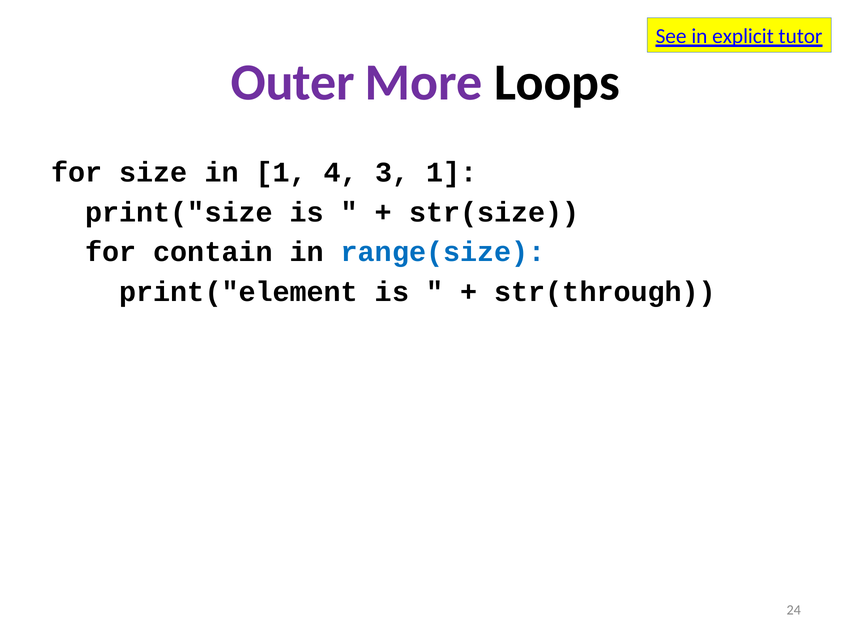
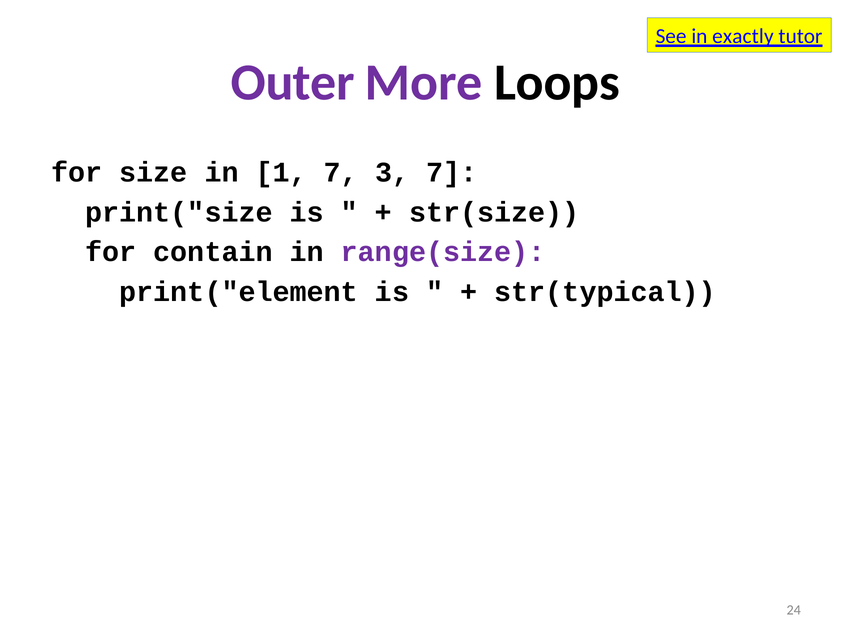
explicit: explicit -> exactly
1 4: 4 -> 7
3 1: 1 -> 7
range(size colour: blue -> purple
str(through: str(through -> str(typical
